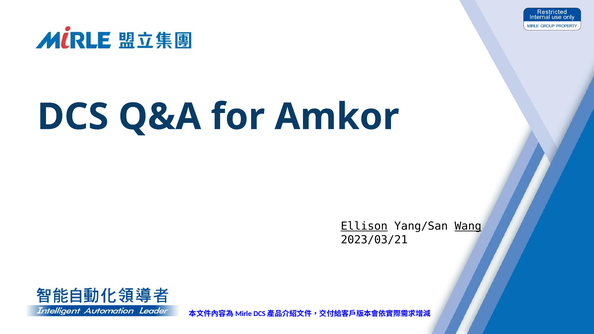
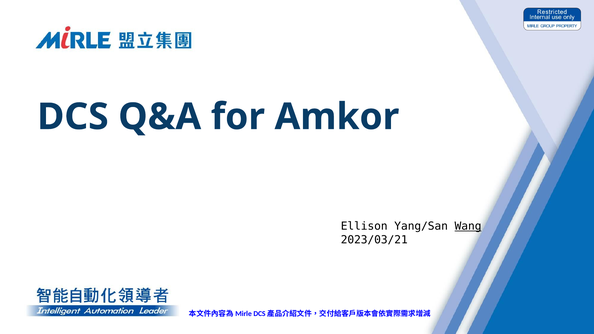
Ellison underline: present -> none
